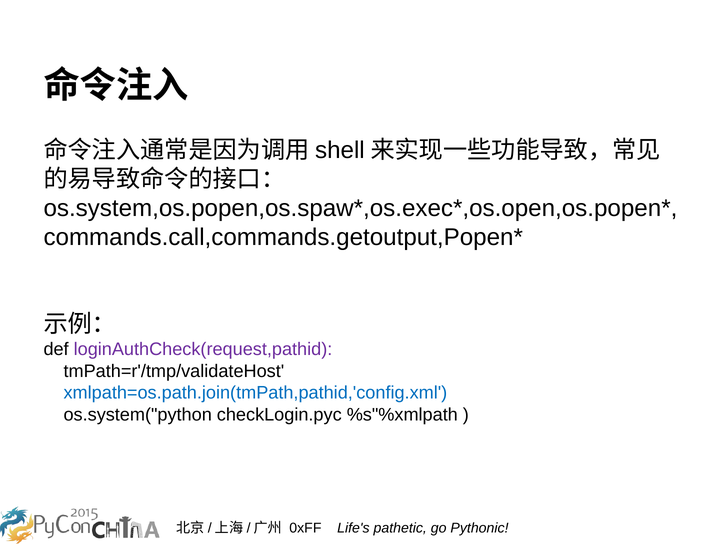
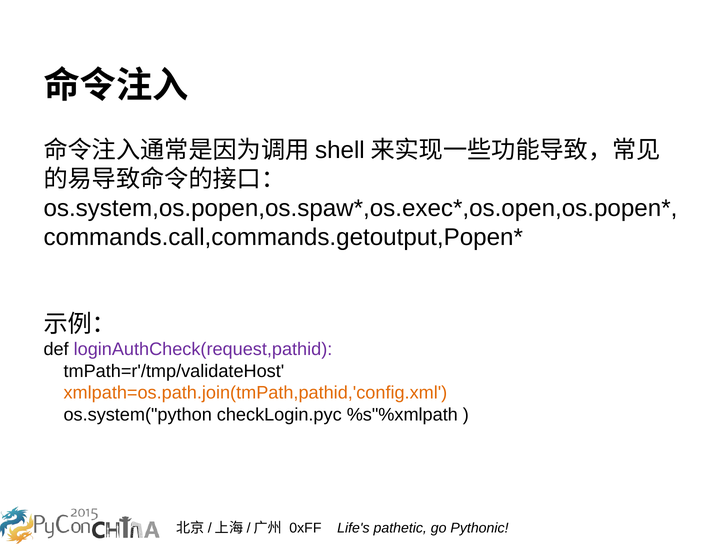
xmlpath=os.path.join(tmPath,pathid,'config.xml colour: blue -> orange
